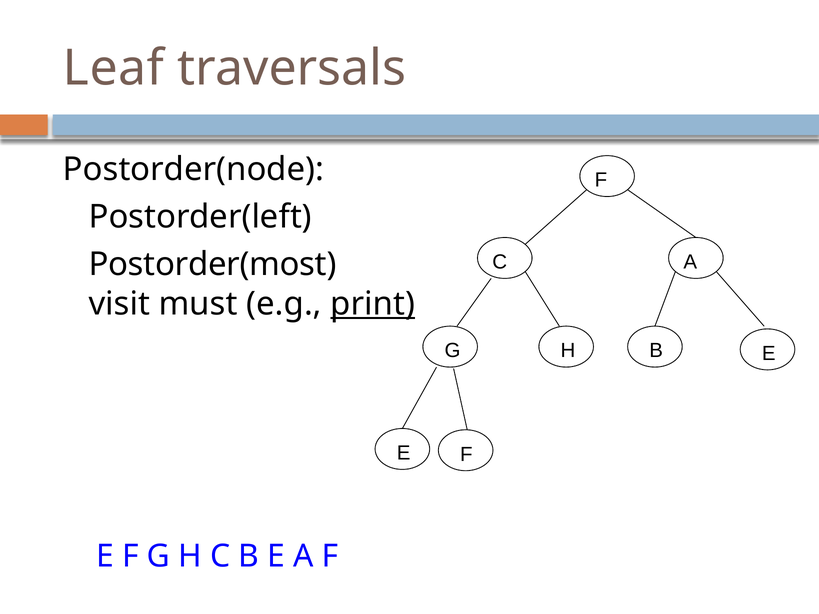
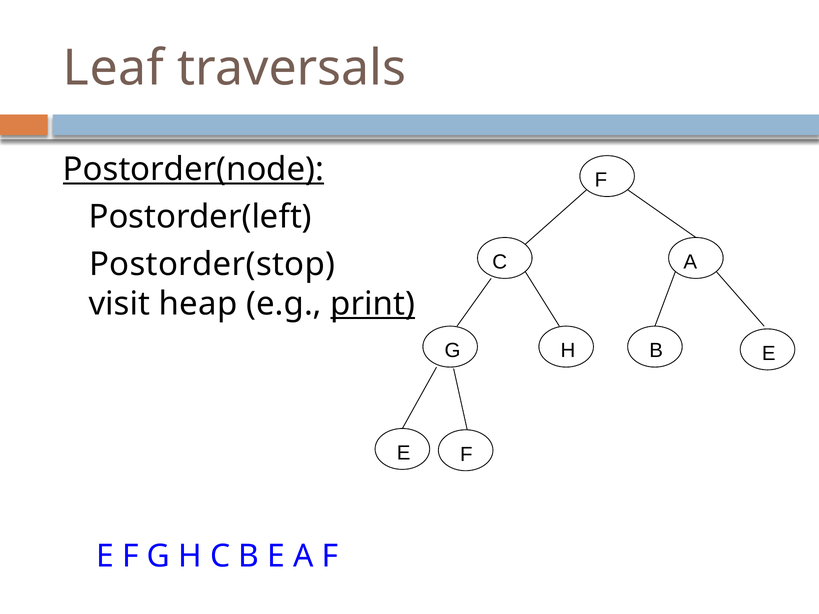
Postorder(node underline: none -> present
Postorder(most: Postorder(most -> Postorder(stop
must: must -> heap
